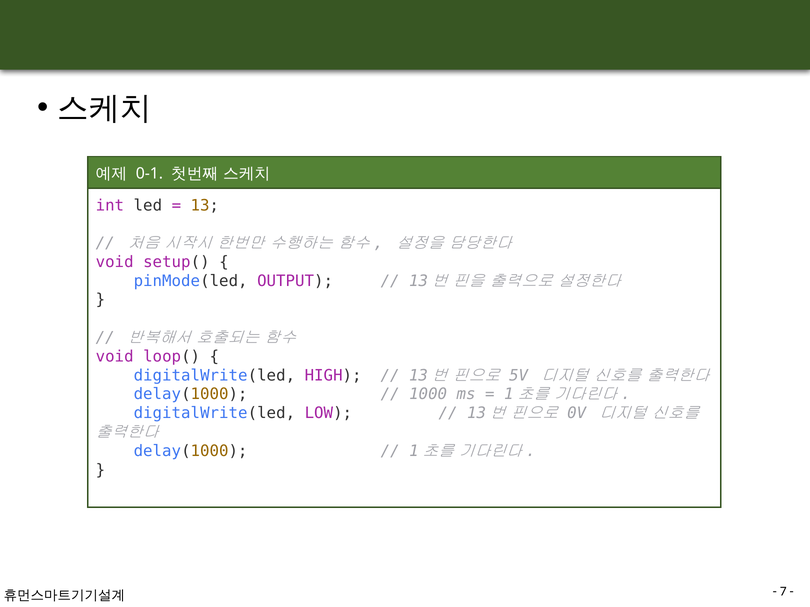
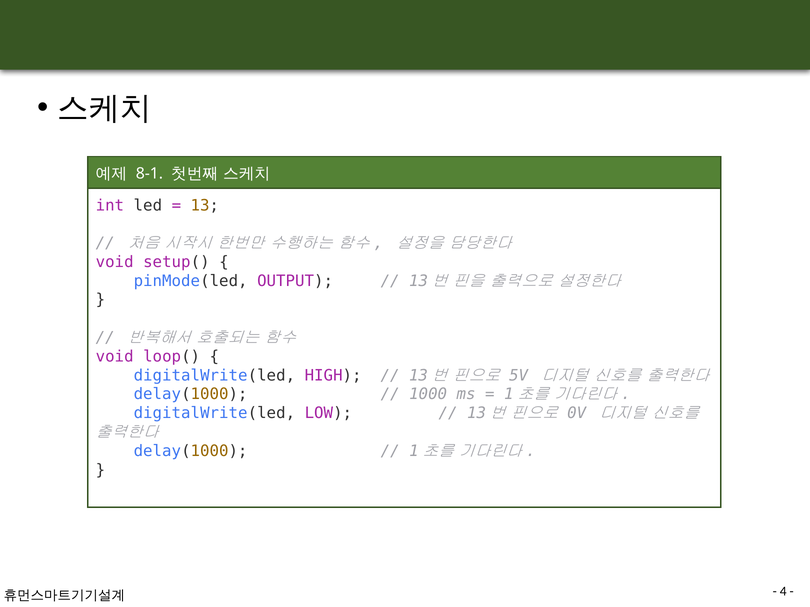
0-1: 0-1 -> 8-1
7: 7 -> 4
